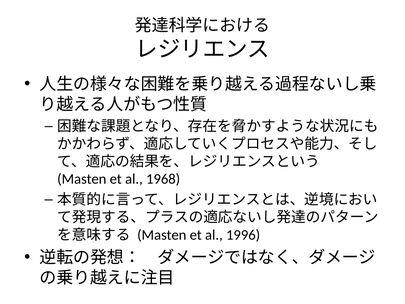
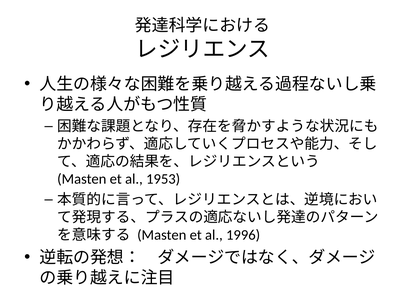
1968: 1968 -> 1953
